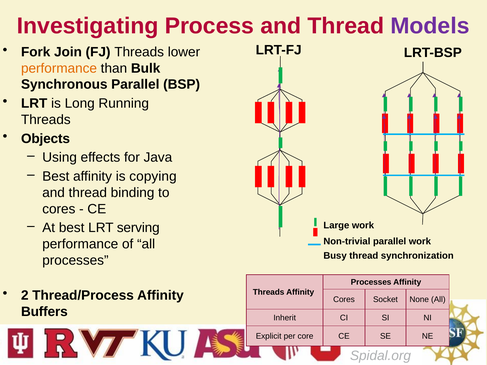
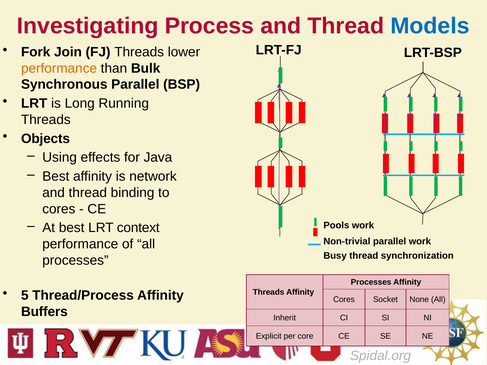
Models colour: purple -> blue
copying: copying -> network
serving: serving -> context
Large: Large -> Pools
2 at (25, 296): 2 -> 5
